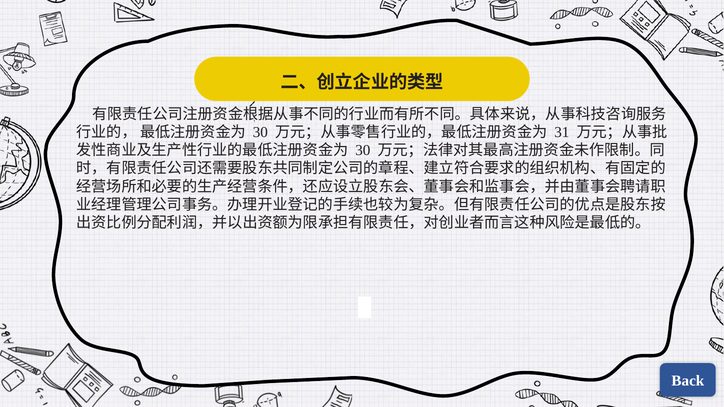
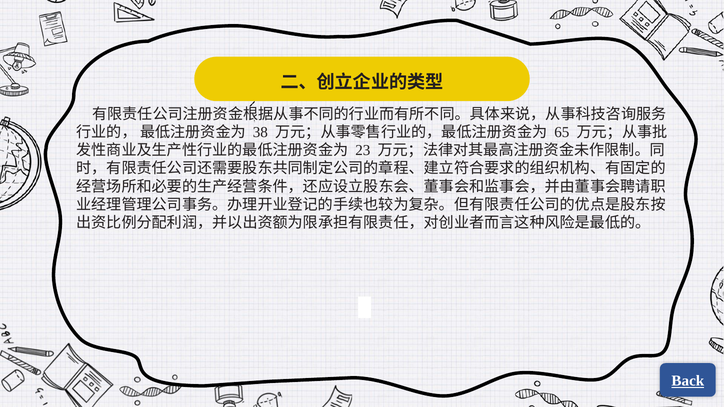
30 at (260, 132): 30 -> 38
31: 31 -> 65
30 at (363, 150): 30 -> 23
Back underline: none -> present
